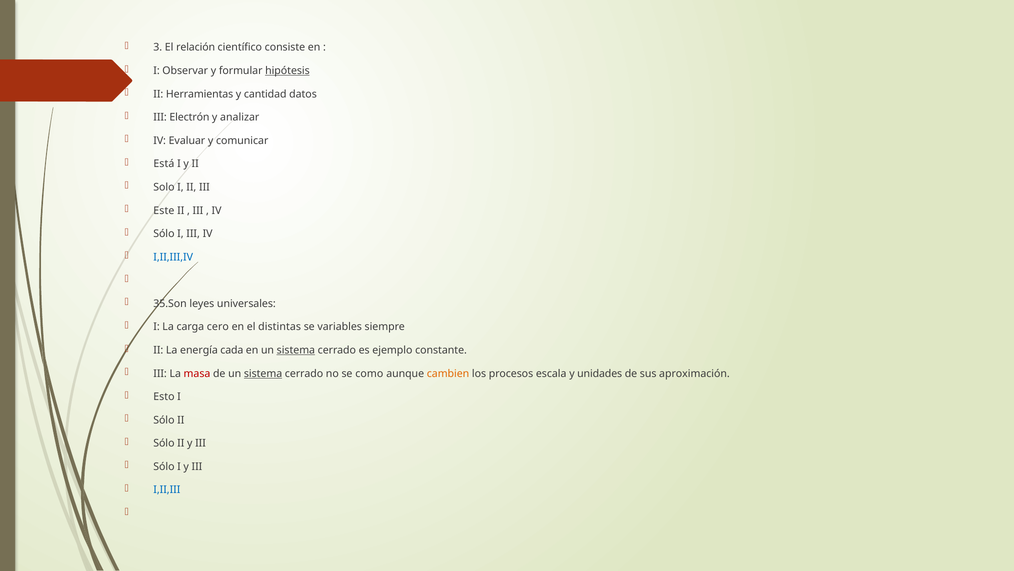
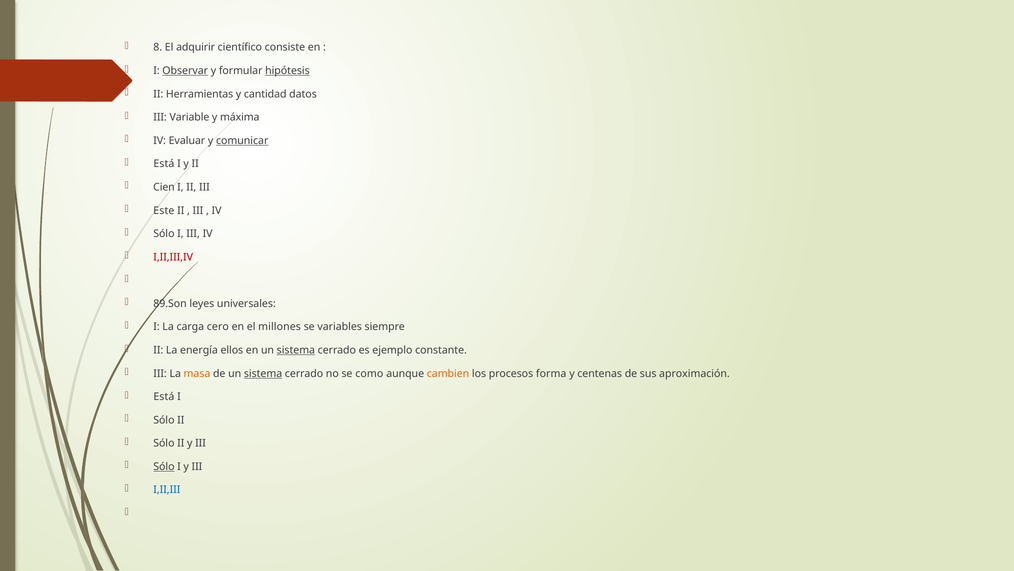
3: 3 -> 8
relación: relación -> adquirir
Observar underline: none -> present
Electrón: Electrón -> Variable
analizar: analizar -> máxima
comunicar underline: none -> present
Solo: Solo -> Cien
I,II,III,IV colour: blue -> red
35.Son: 35.Son -> 89.Son
distintas: distintas -> millones
cada: cada -> ellos
masa colour: red -> orange
escala: escala -> forma
unidades: unidades -> centenas
Esto at (164, 396): Esto -> Está
Sólo at (164, 466) underline: none -> present
